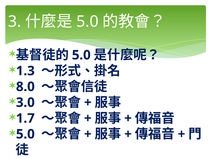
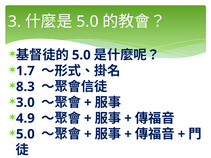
1.3: 1.3 -> 1.7
8.0: 8.0 -> 8.3
1.7: 1.7 -> 4.9
